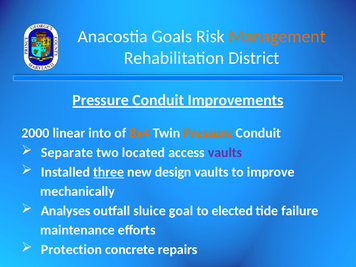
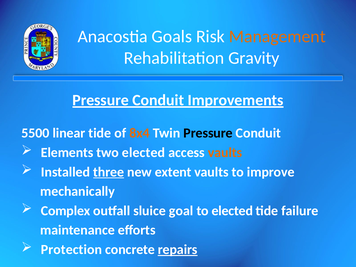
District: District -> Gravity
2000: 2000 -> 5500
linear into: into -> tide
Pressure at (208, 133) colour: orange -> black
Separate: Separate -> Elements
two located: located -> elected
vaults at (225, 153) colour: purple -> orange
design: design -> extent
Analyses: Analyses -> Complex
repairs underline: none -> present
